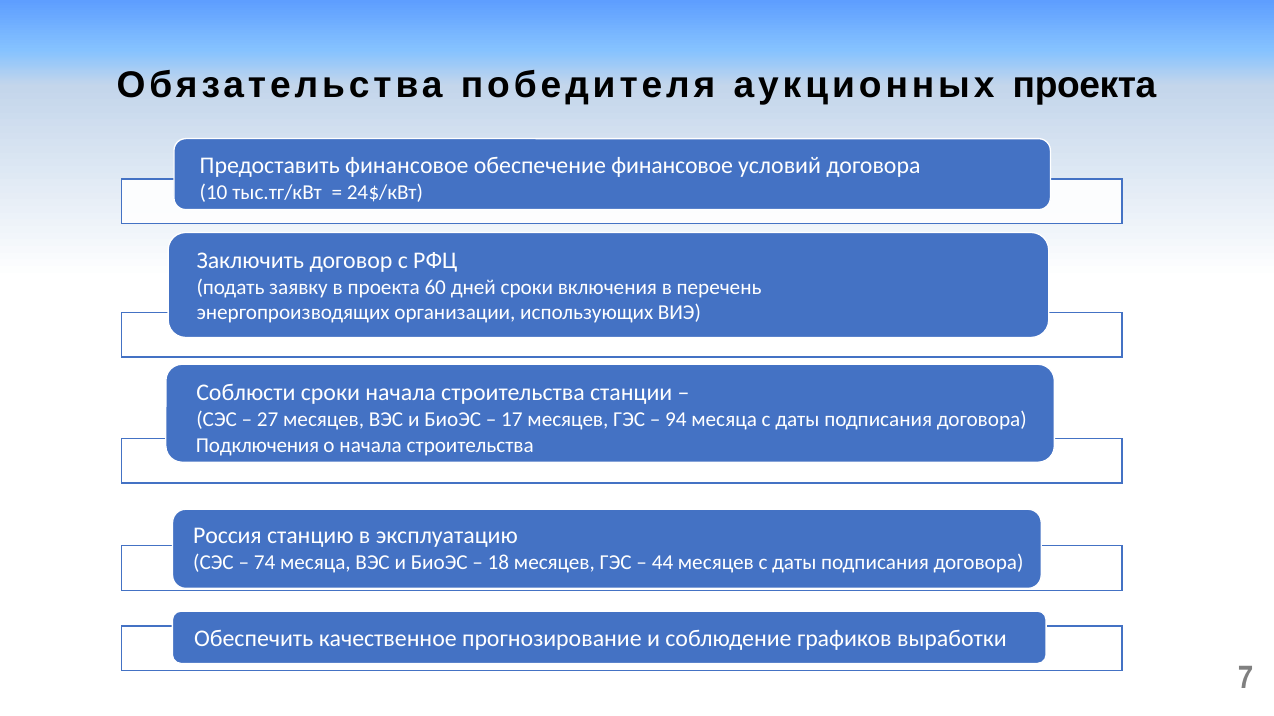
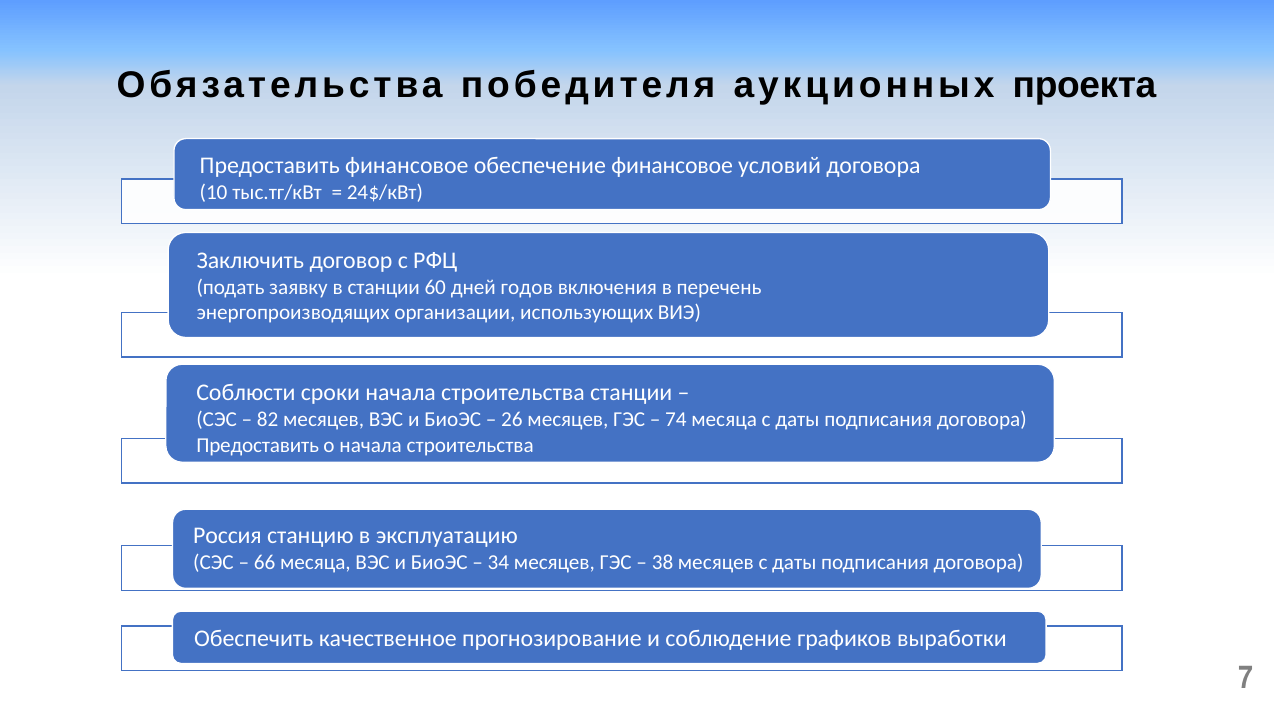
в проекта: проекта -> станции
дней сроки: сроки -> годов
27: 27 -> 82
17: 17 -> 26
94: 94 -> 74
Подключения at (258, 446): Подключения -> Предоставить
74: 74 -> 66
18: 18 -> 34
44: 44 -> 38
